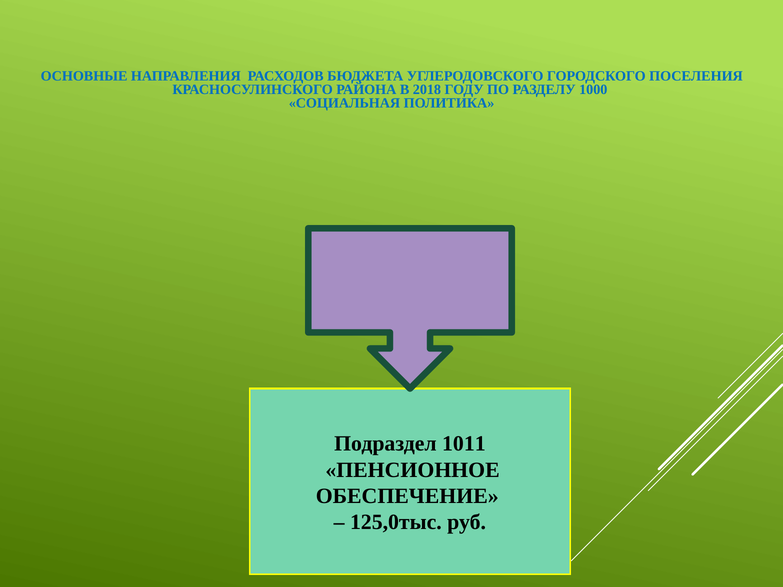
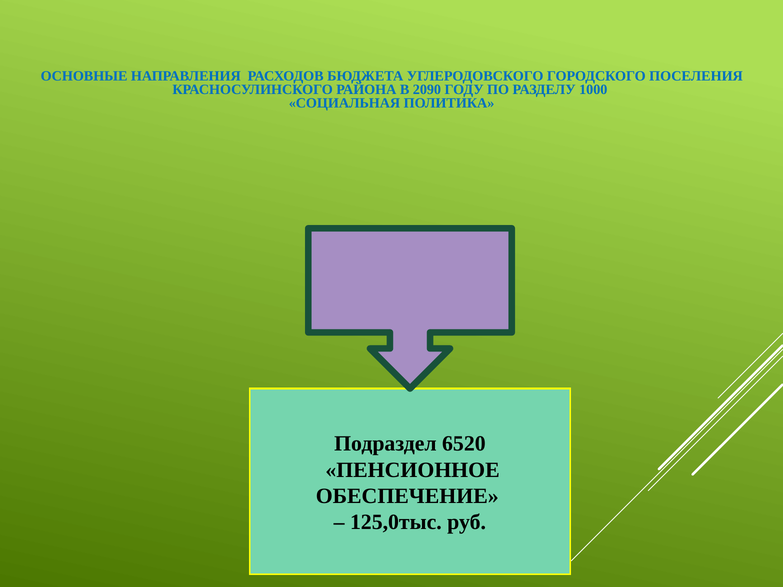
2018: 2018 -> 2090
1011: 1011 -> 6520
